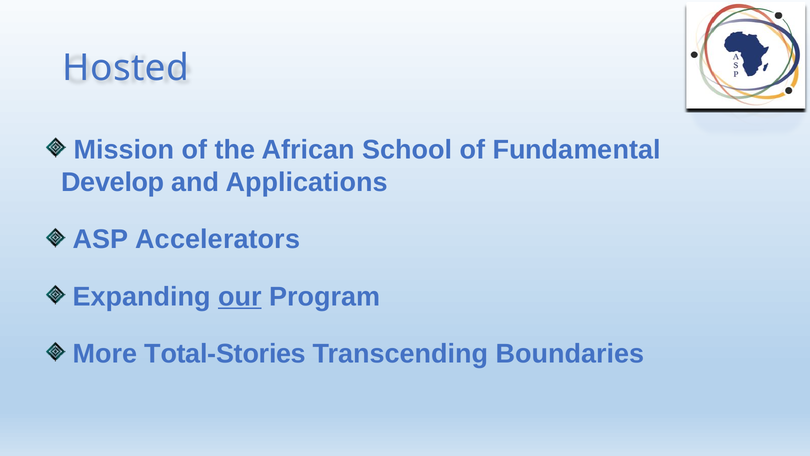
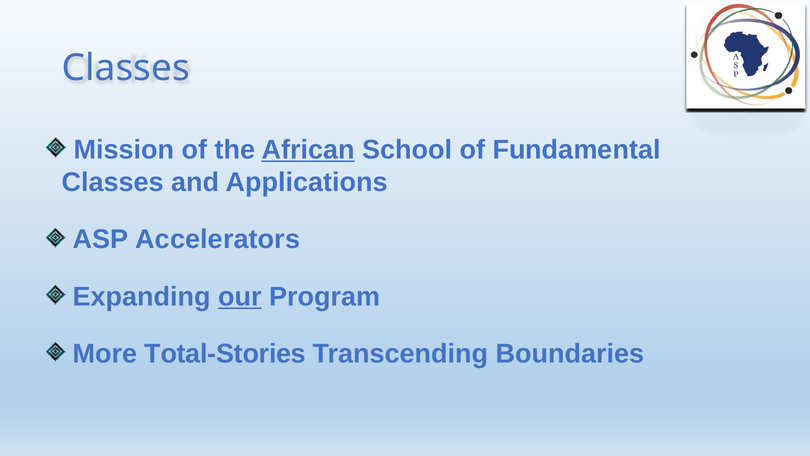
Hosted at (126, 68): Hosted -> Classes
African underline: none -> present
Develop at (113, 182): Develop -> Classes
